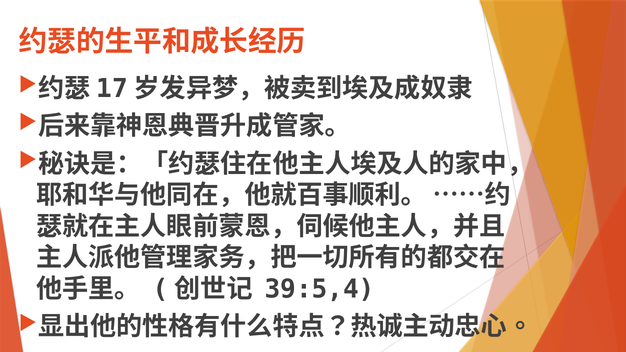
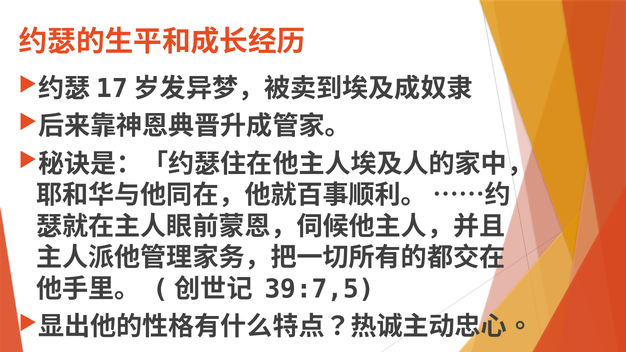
39:5,4: 39:5,4 -> 39:7,5
